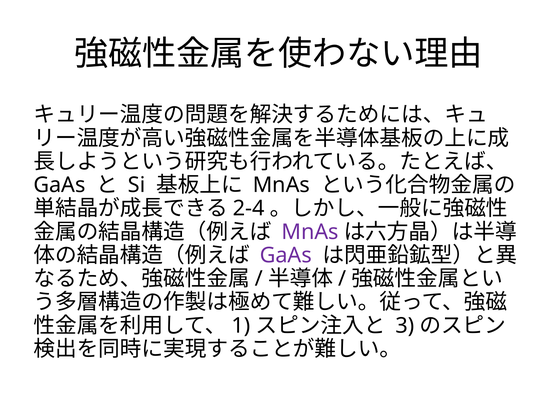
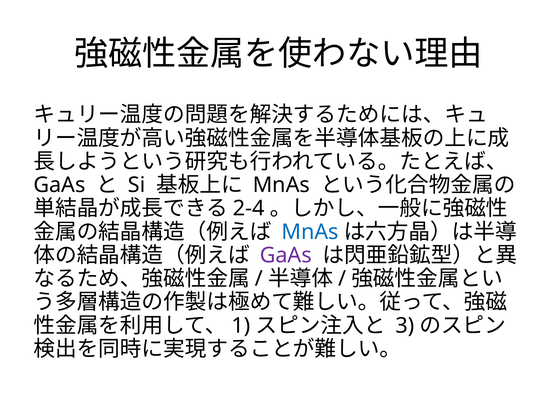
MnAs at (310, 232) colour: purple -> blue
